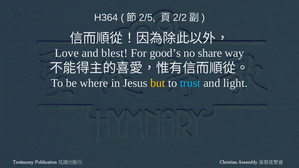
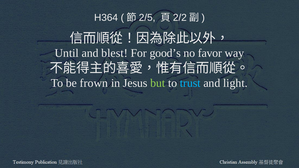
Love: Love -> Until
share: share -> favor
where: where -> frown
but colour: yellow -> light green
